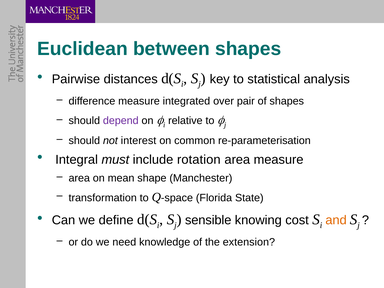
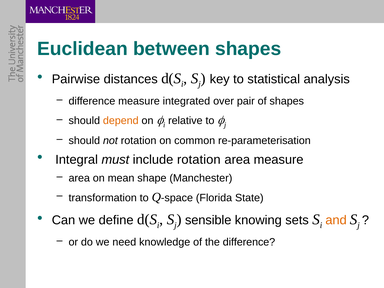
depend colour: purple -> orange
not interest: interest -> rotation
cost: cost -> sets
the extension: extension -> difference
